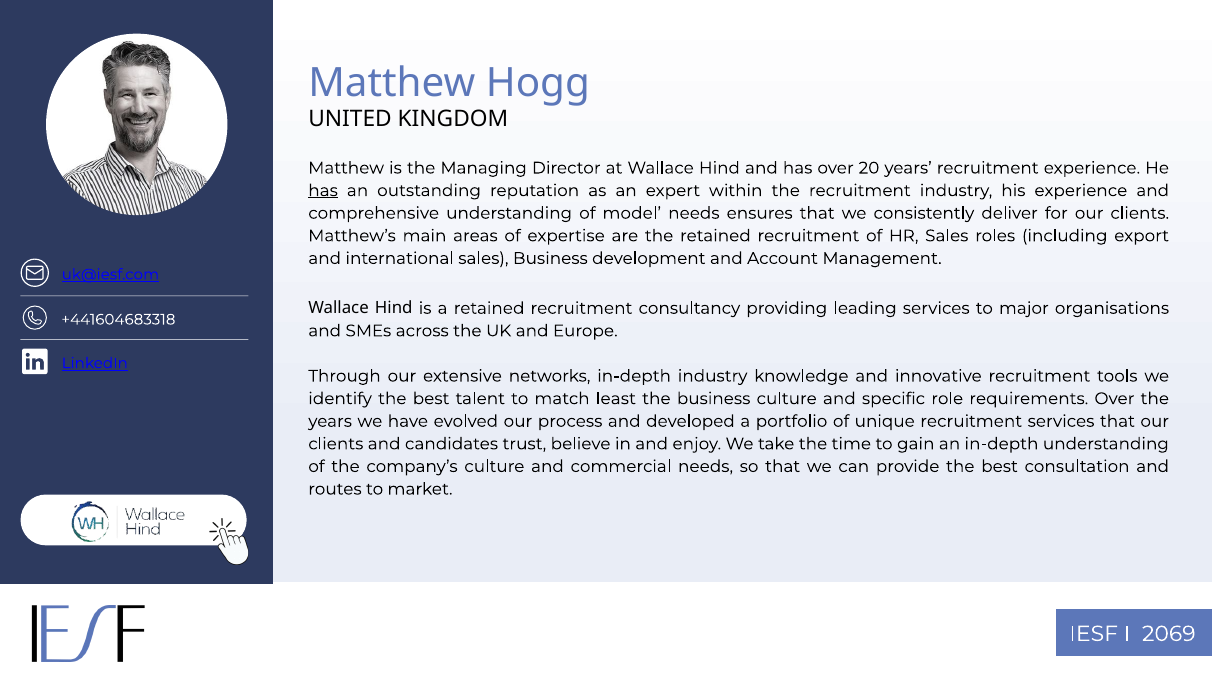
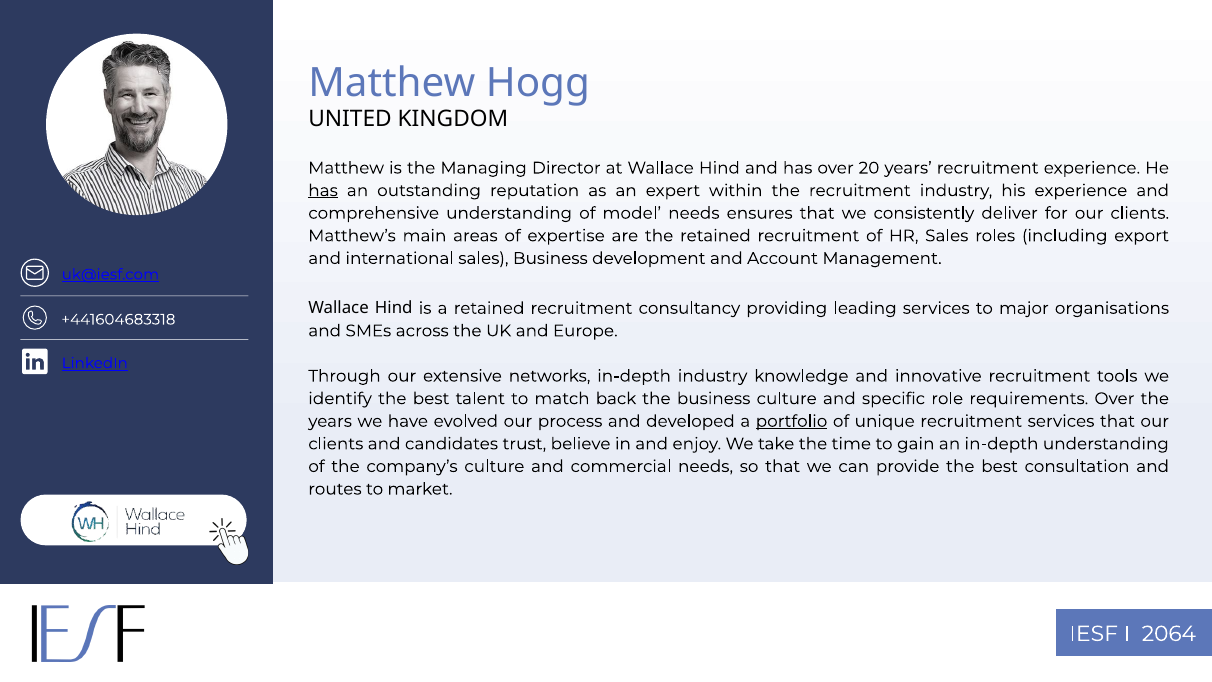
least: least -> back
portfolio underline: none -> present
2069: 2069 -> 2064
